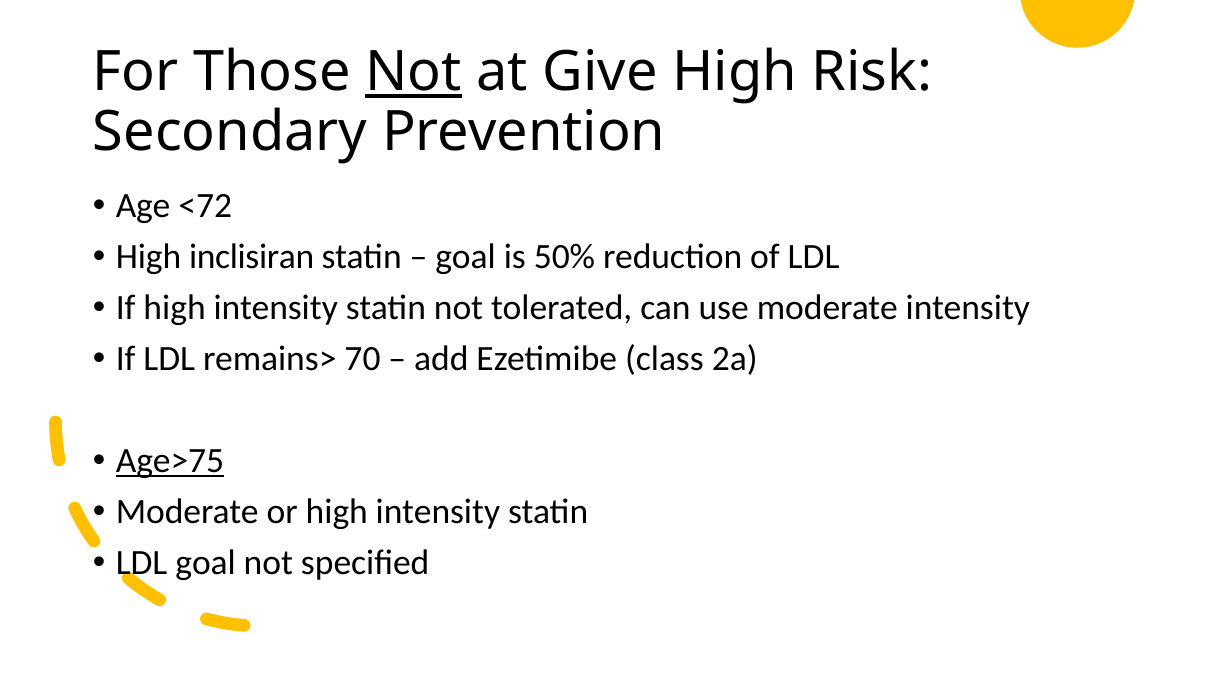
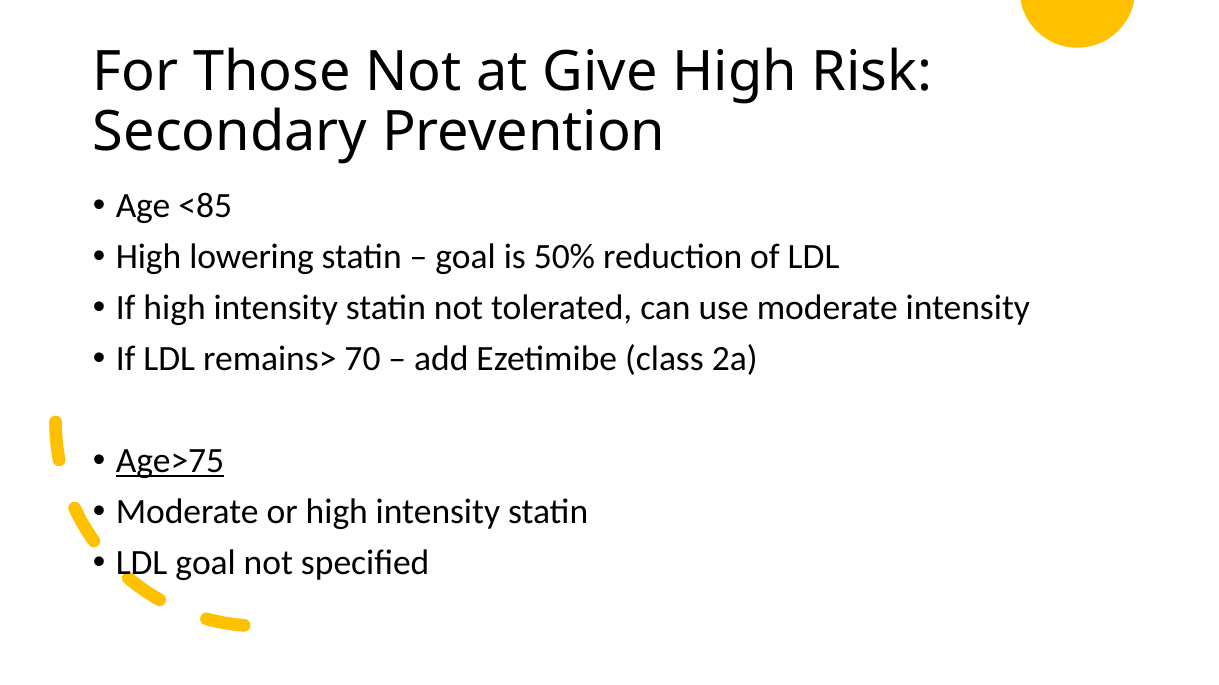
Not at (414, 72) underline: present -> none
<72: <72 -> <85
inclisiran: inclisiran -> lowering
